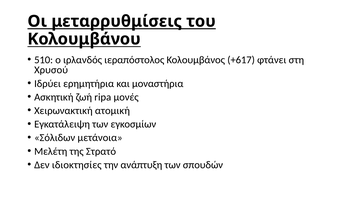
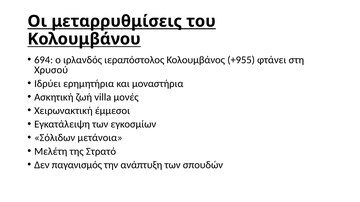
510: 510 -> 694
+617: +617 -> +955
ripa: ripa -> villa
ατομική: ατομική -> έμμεσοι
ιδιοκτησίες: ιδιοκτησίες -> παγανισμός
